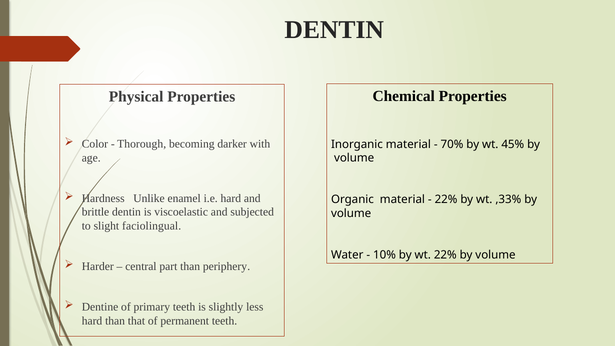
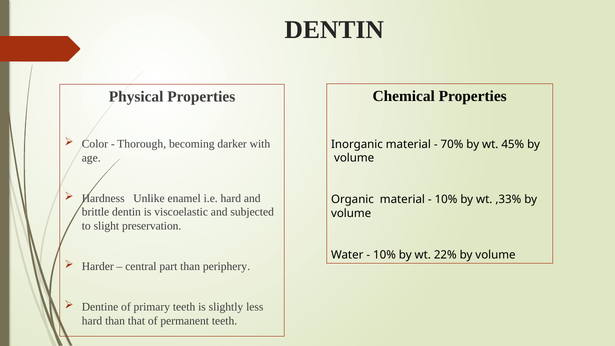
22% at (446, 200): 22% -> 10%
faciolingual: faciolingual -> preservation
